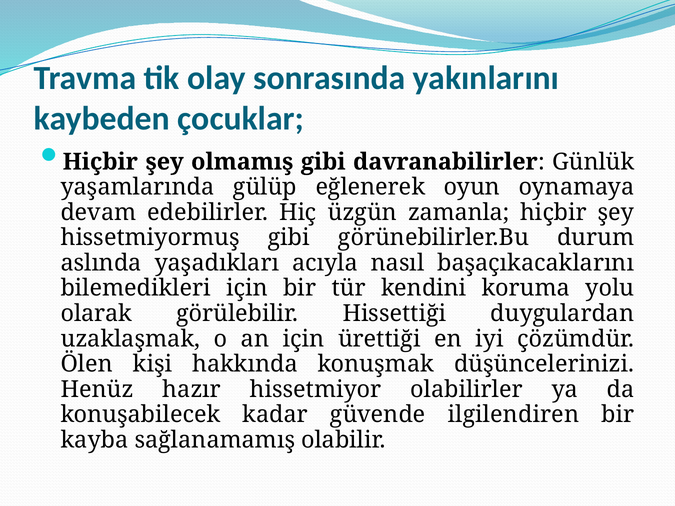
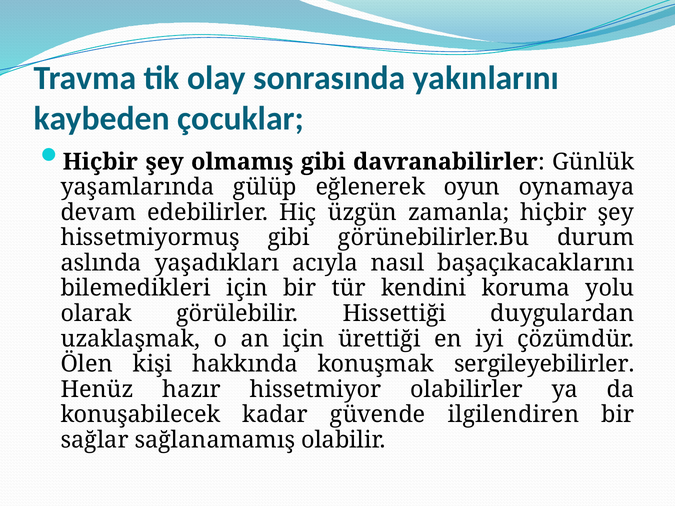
düşüncelerinizi: düşüncelerinizi -> sergileyebilirler
kayba: kayba -> sağlar
